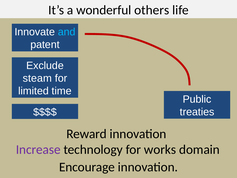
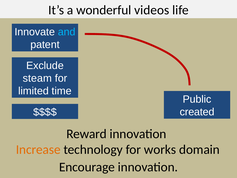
others: others -> videos
treaties: treaties -> created
Increase colour: purple -> orange
